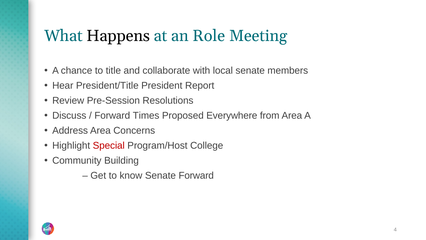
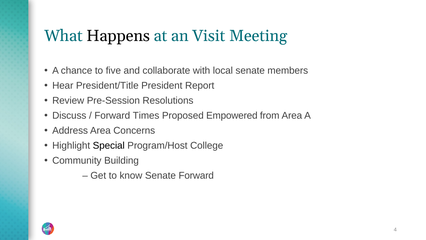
Role: Role -> Visit
title: title -> five
Everywhere: Everywhere -> Empowered
Special colour: red -> black
